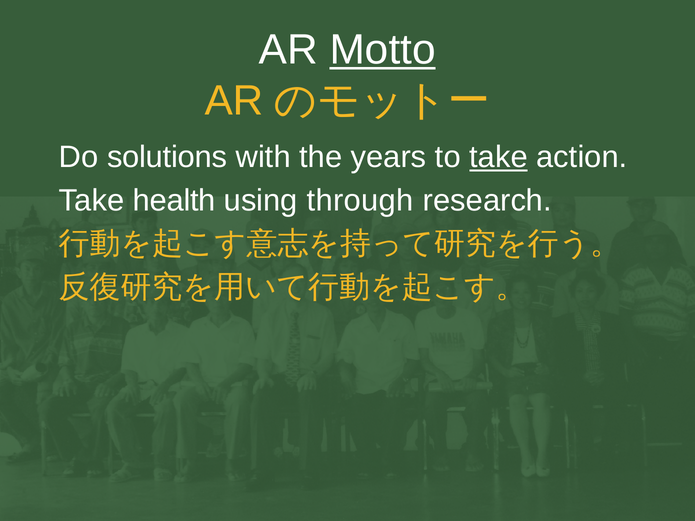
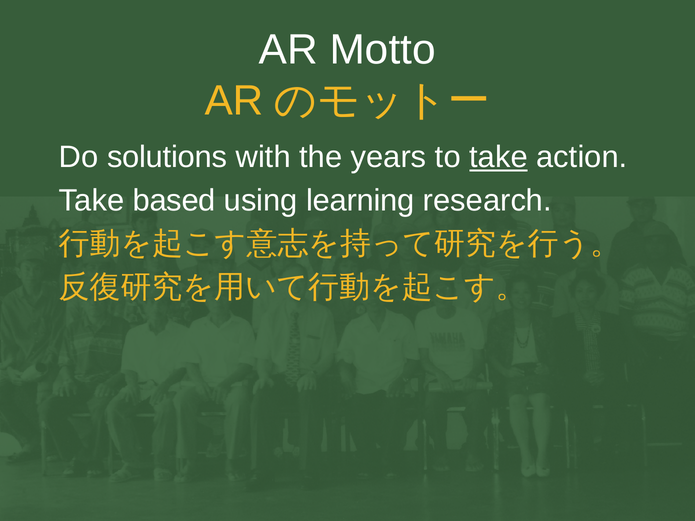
Motto underline: present -> none
health: health -> based
through: through -> learning
